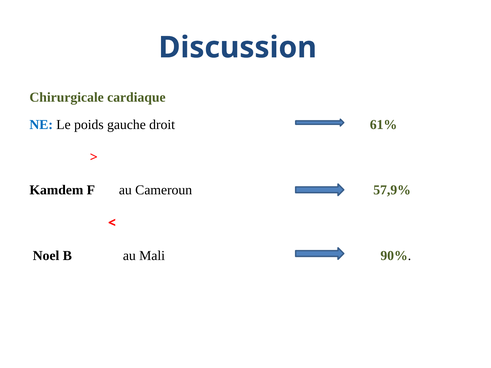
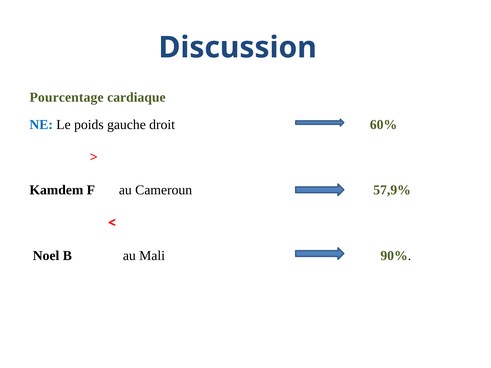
Chirurgicale: Chirurgicale -> Pourcentage
61%: 61% -> 60%
